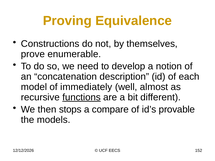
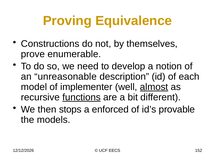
concatenation: concatenation -> unreasonable
immediately: immediately -> implementer
almost underline: none -> present
compare: compare -> enforced
